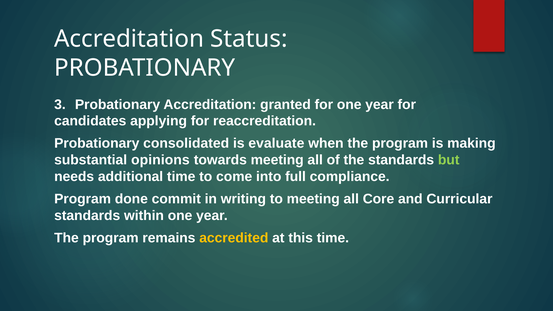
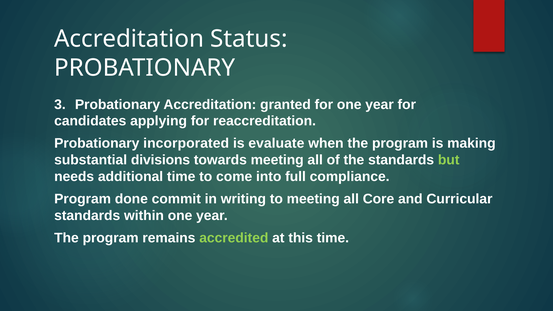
consolidated: consolidated -> incorporated
opinions: opinions -> divisions
accredited colour: yellow -> light green
